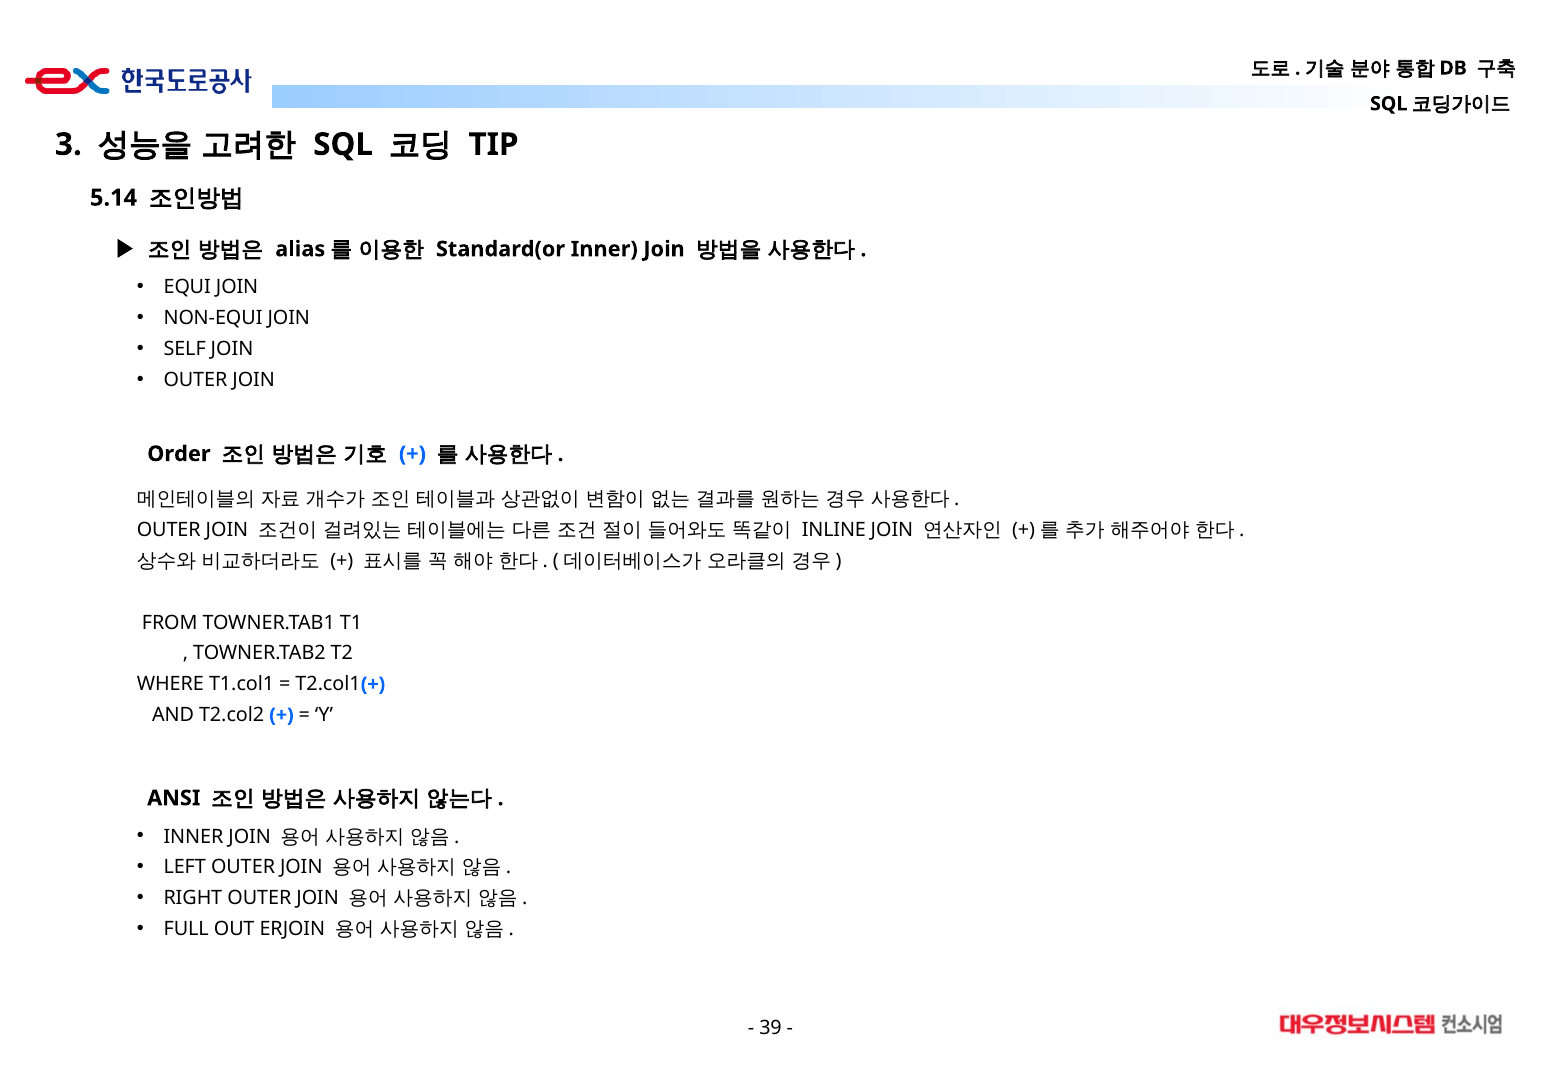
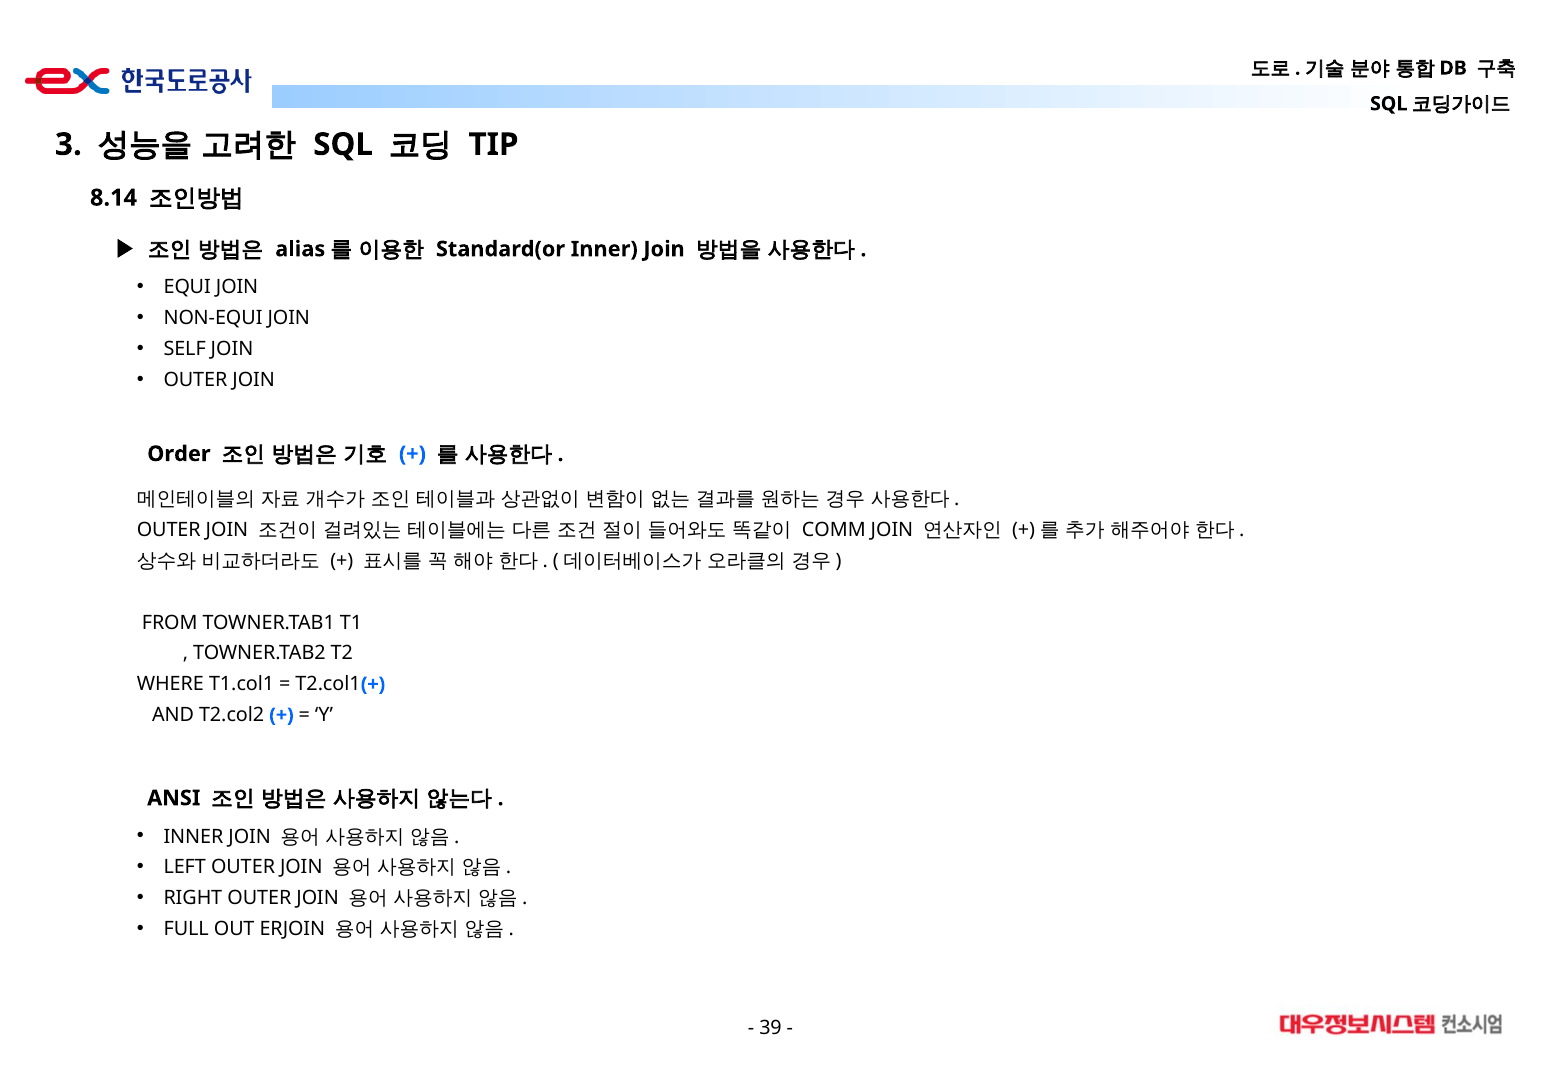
5.14: 5.14 -> 8.14
INLINE: INLINE -> COMM
